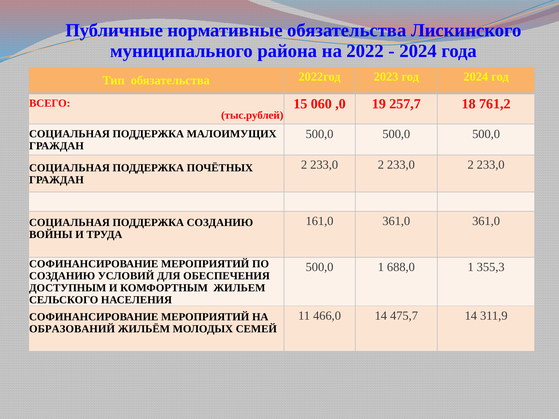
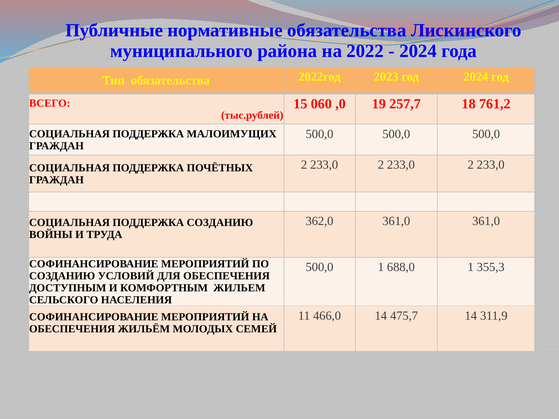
161,0: 161,0 -> 362,0
ОБРАЗОВАНИЙ at (72, 329): ОБРАЗОВАНИЙ -> ОБЕСПЕЧЕНИЯ
